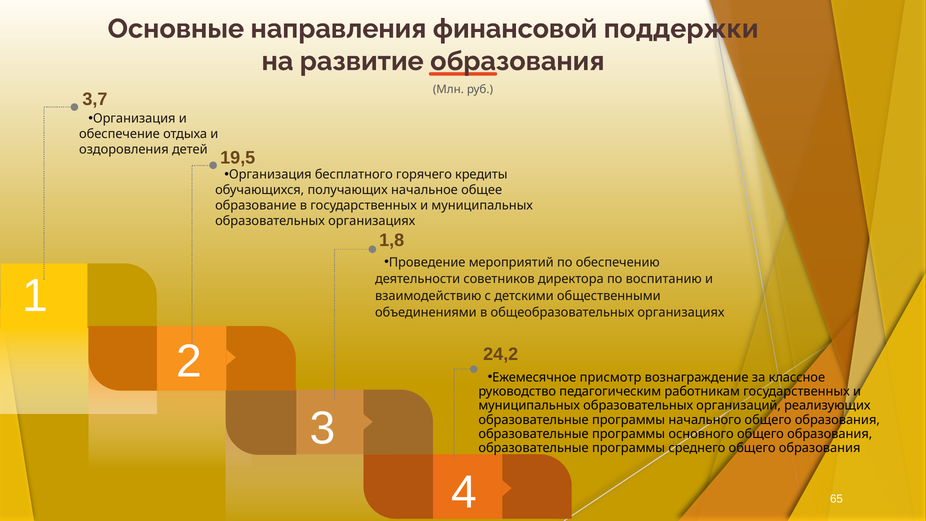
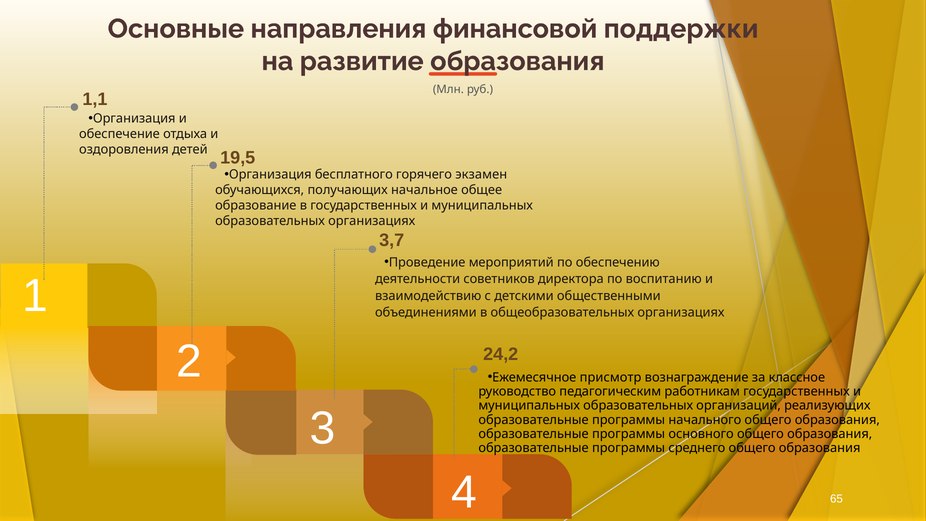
3,7: 3,7 -> 1,1
кредиты: кредиты -> экзамен
1,8: 1,8 -> 3,7
